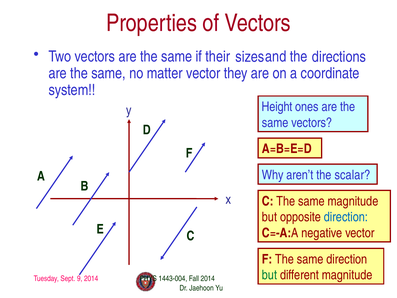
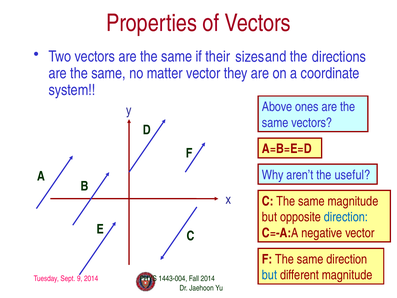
Height: Height -> Above
scalar: scalar -> useful
but at (269, 275) colour: green -> blue
